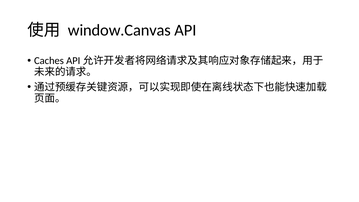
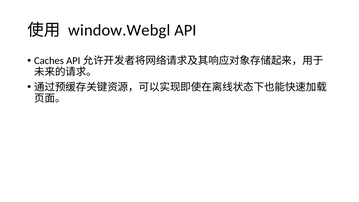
window.Canvas: window.Canvas -> window.Webgl
